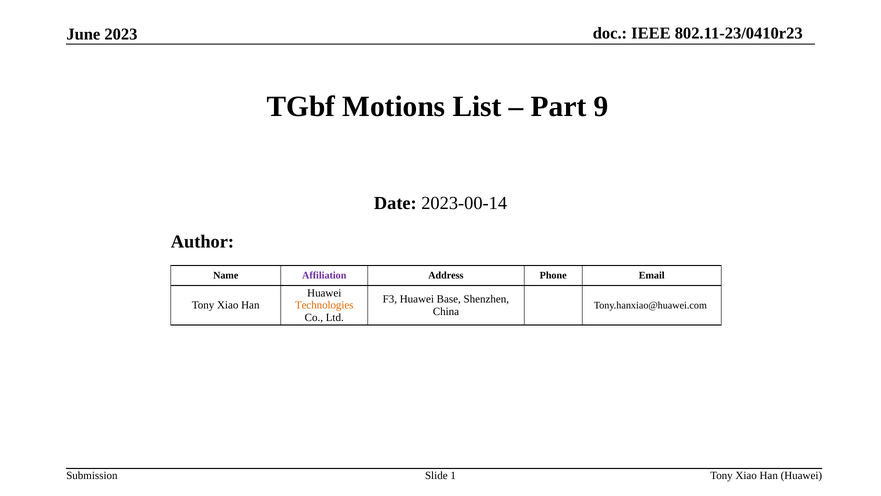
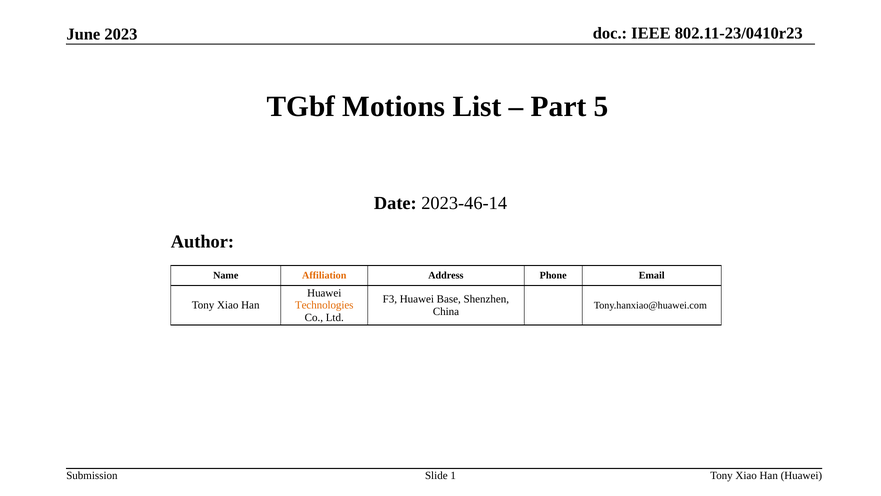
9: 9 -> 5
2023-00-14: 2023-00-14 -> 2023-46-14
Affiliation colour: purple -> orange
